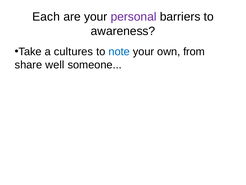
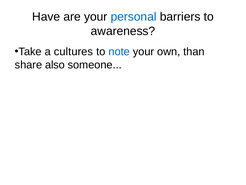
Each: Each -> Have
personal colour: purple -> blue
from: from -> than
well: well -> also
